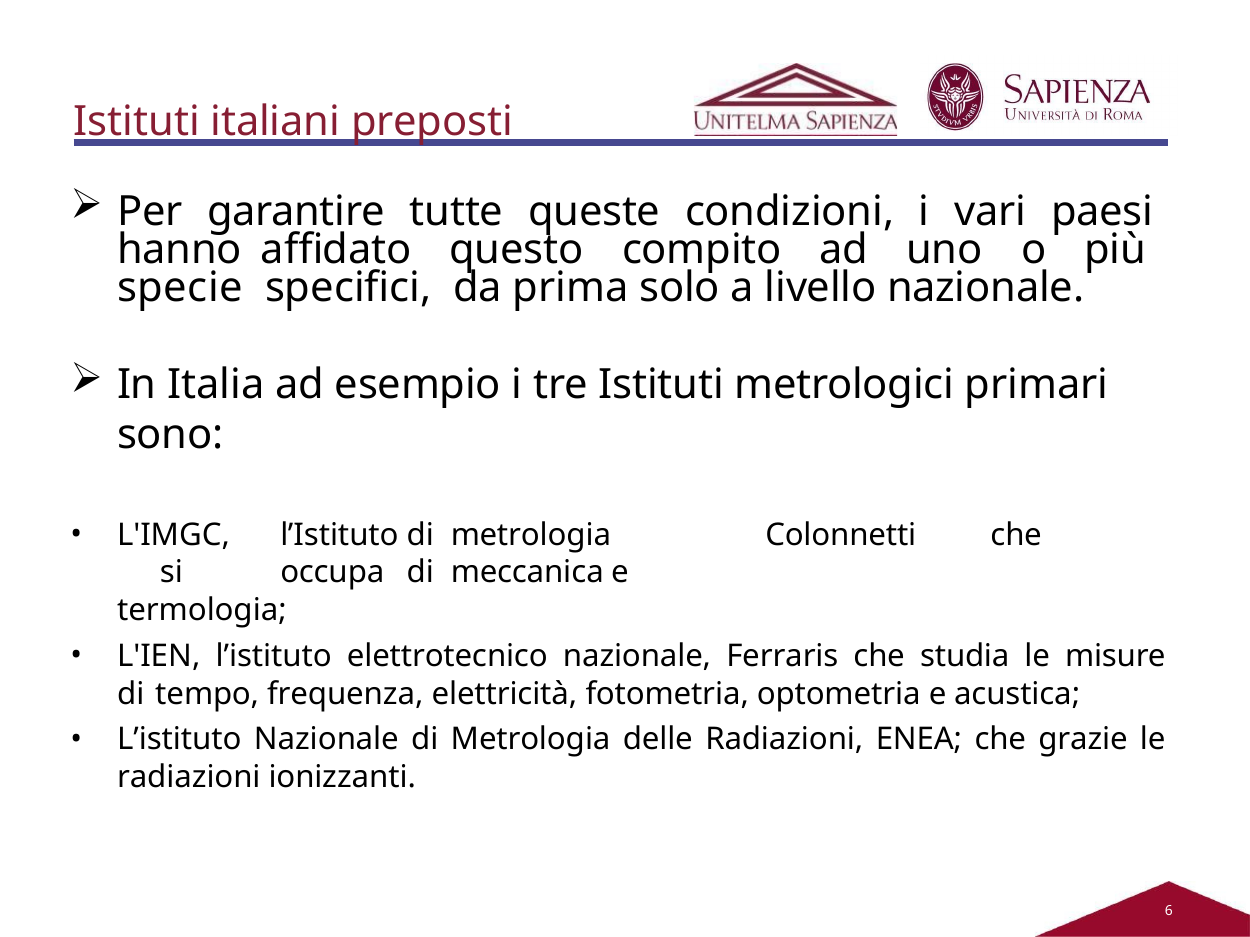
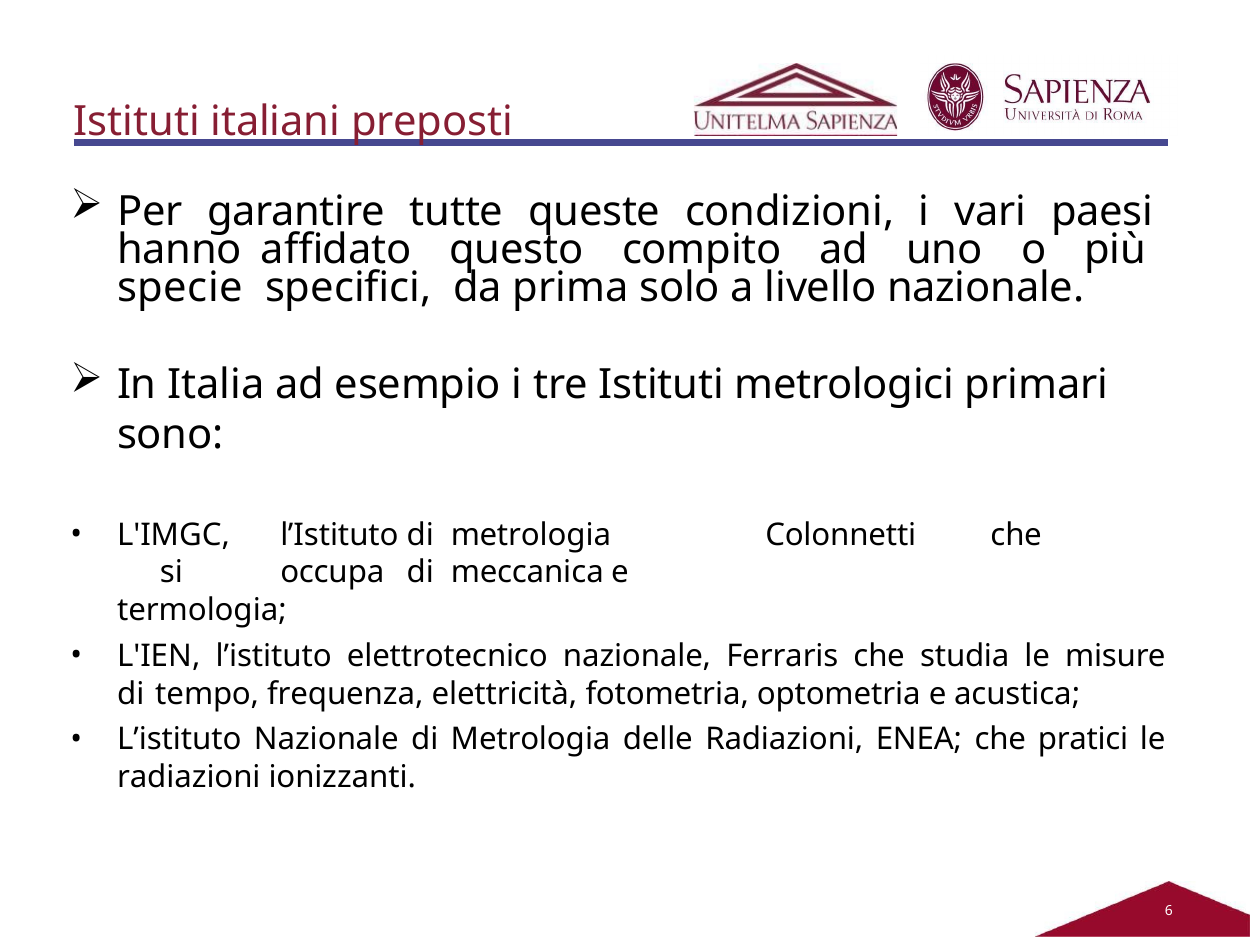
grazie: grazie -> pratici
